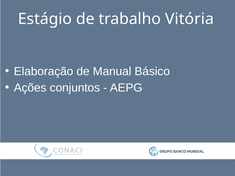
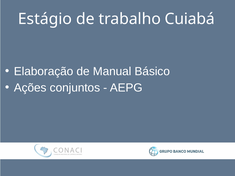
Vitória: Vitória -> Cuiabá
